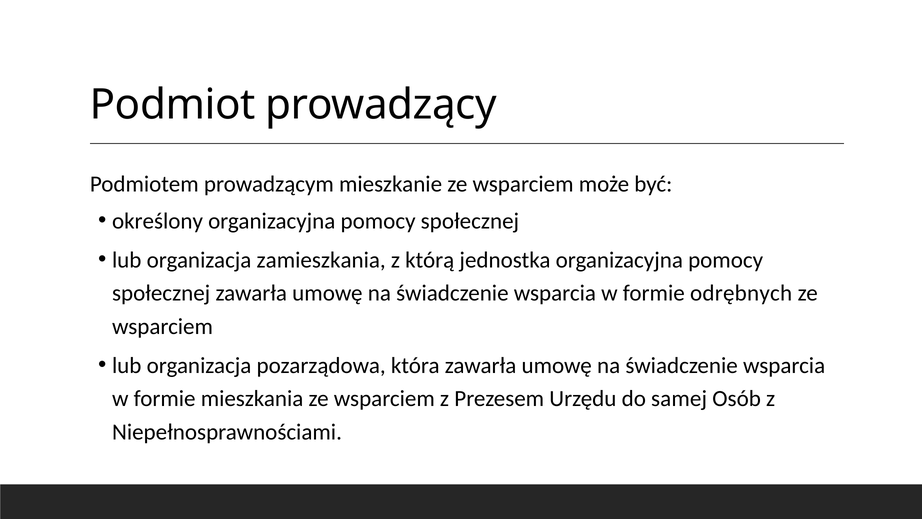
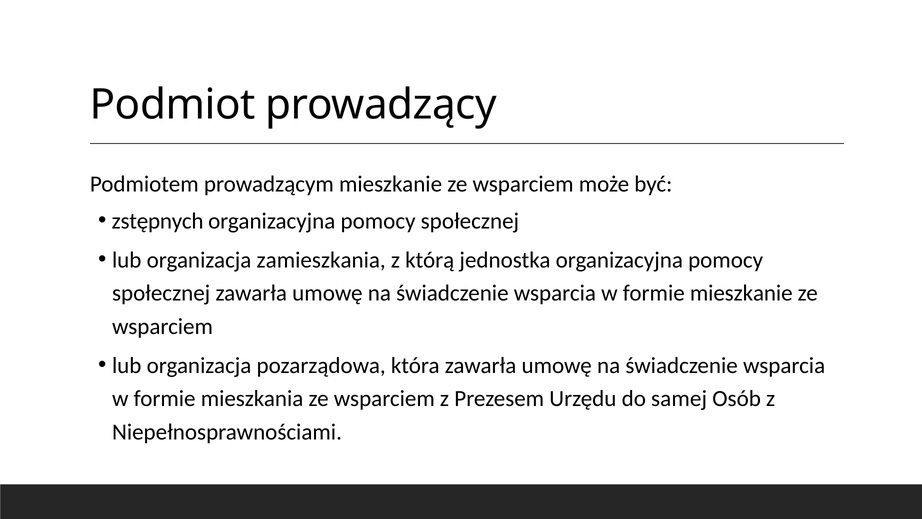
określony: określony -> zstępnych
formie odrębnych: odrębnych -> mieszkanie
